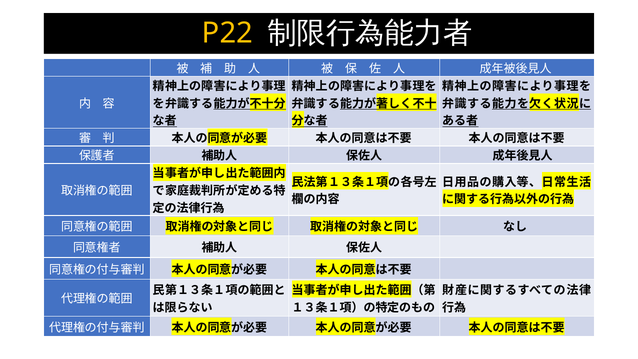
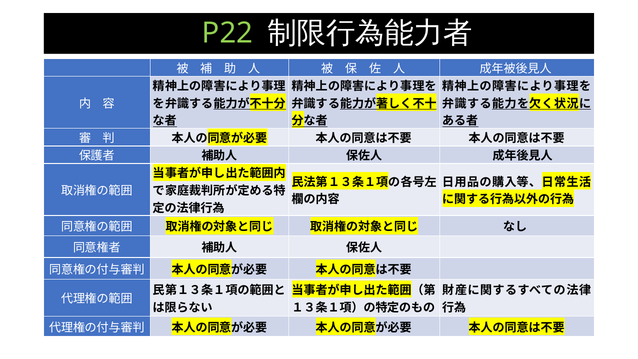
P22 colour: yellow -> light green
